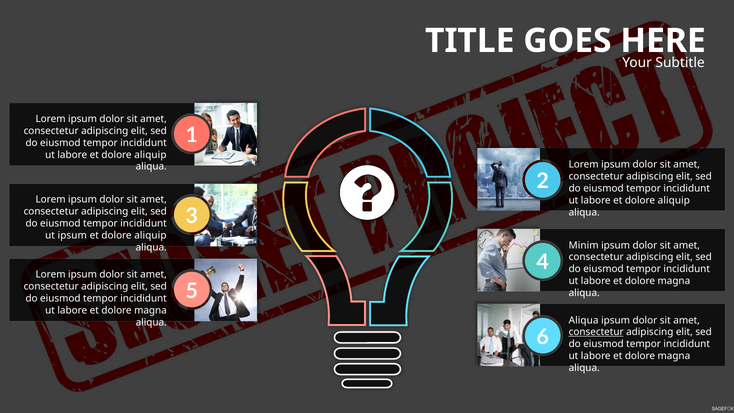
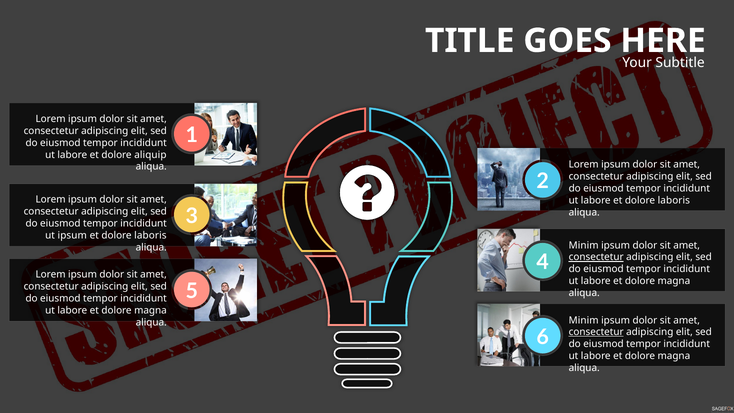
aliquip at (674, 200): aliquip -> laboris
aliquip at (150, 235): aliquip -> laboris
consectetur at (596, 257) underline: none -> present
Aliqua at (584, 320): Aliqua -> Minim
